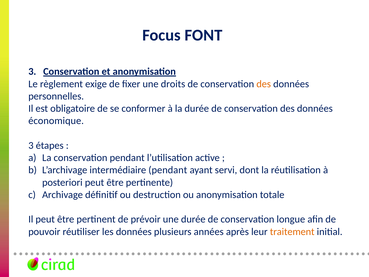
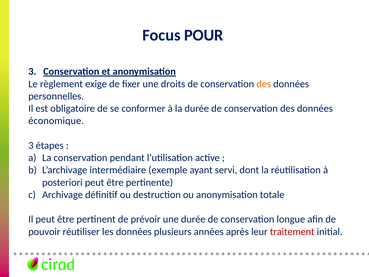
FONT: FONT -> POUR
intermédiaire pendant: pendant -> exemple
traitement colour: orange -> red
